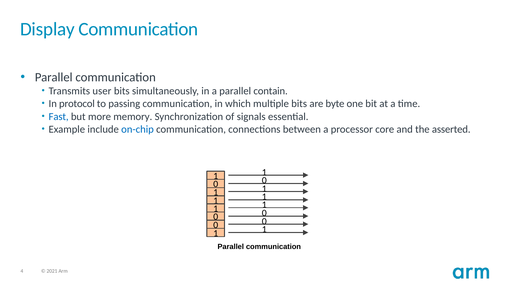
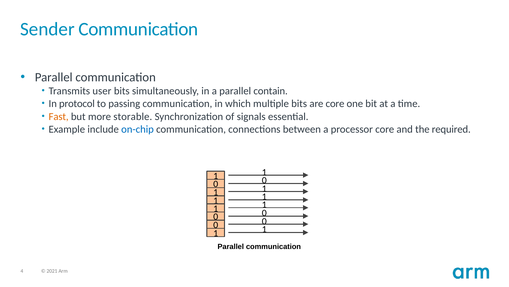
Display: Display -> Sender
are byte: byte -> core
Fast colour: blue -> orange
memory: memory -> storable
asserted: asserted -> required
